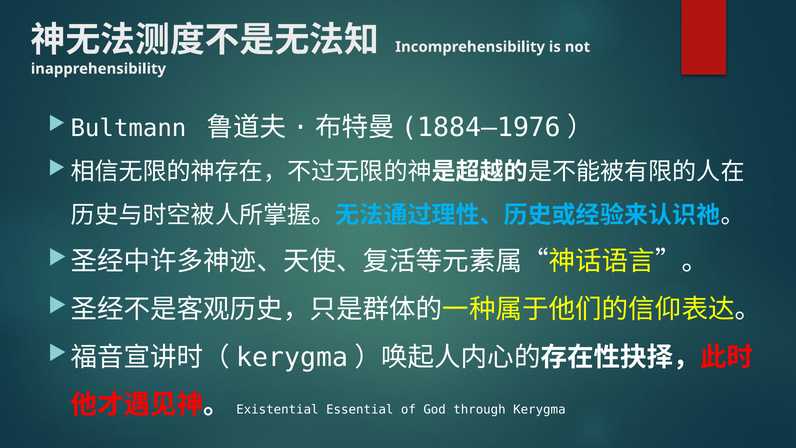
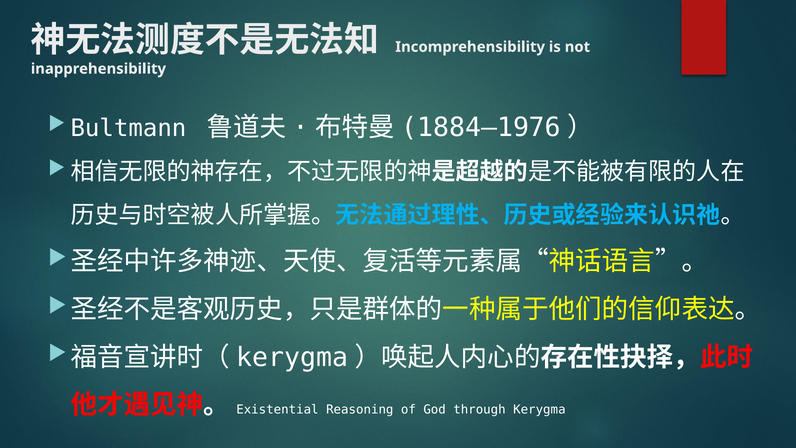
Essential: Essential -> Reasoning
